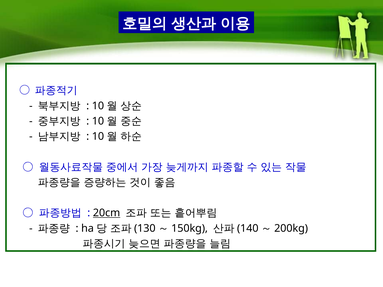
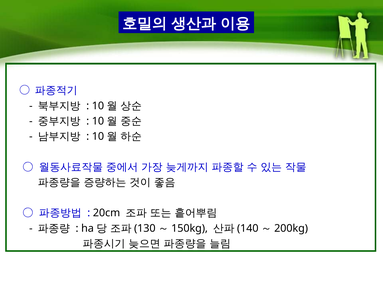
20cm underline: present -> none
